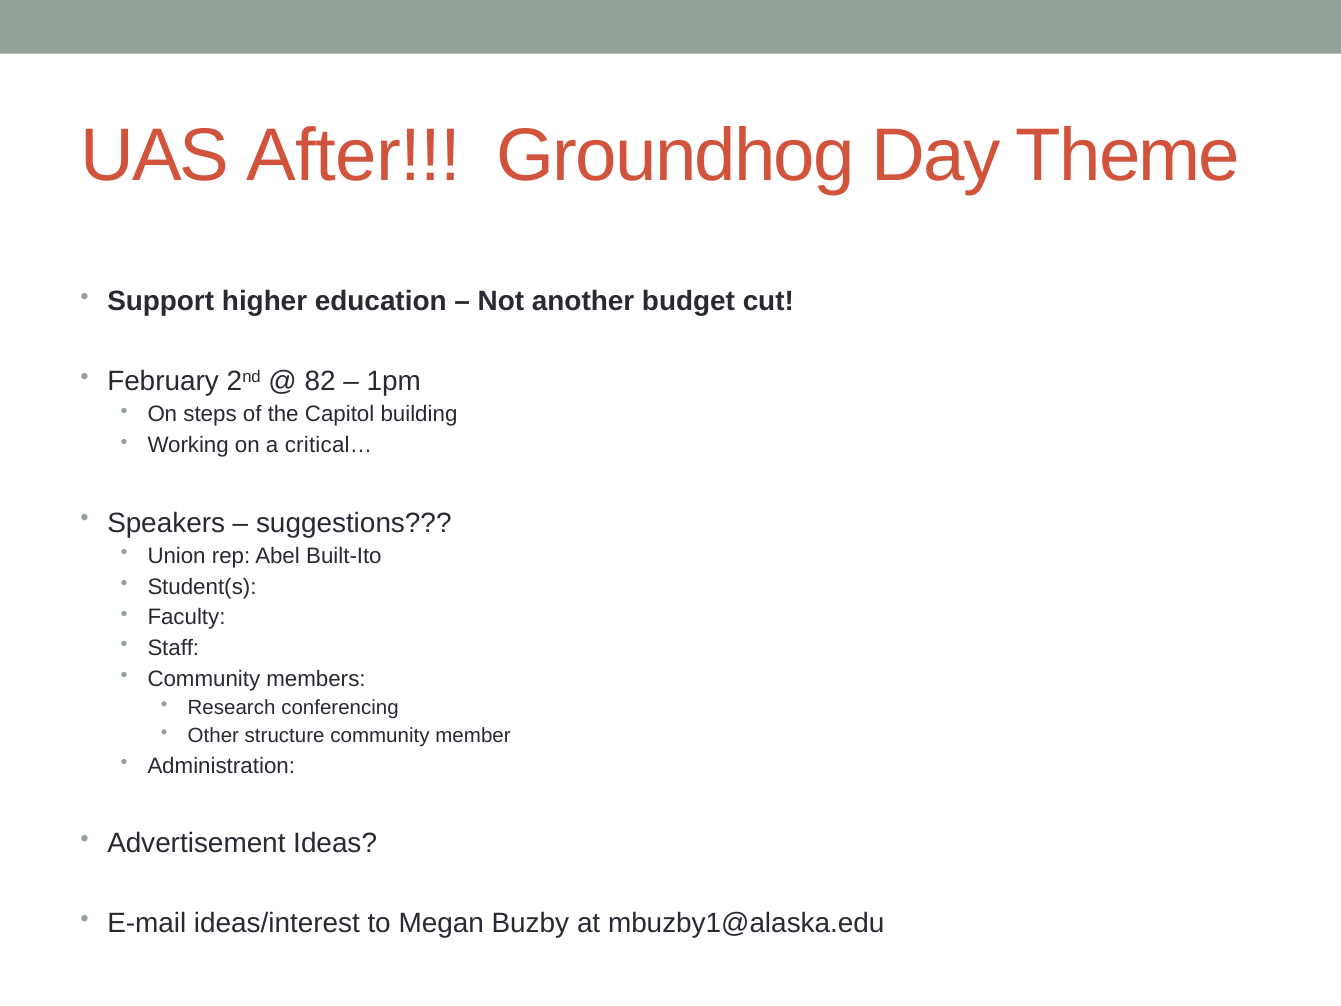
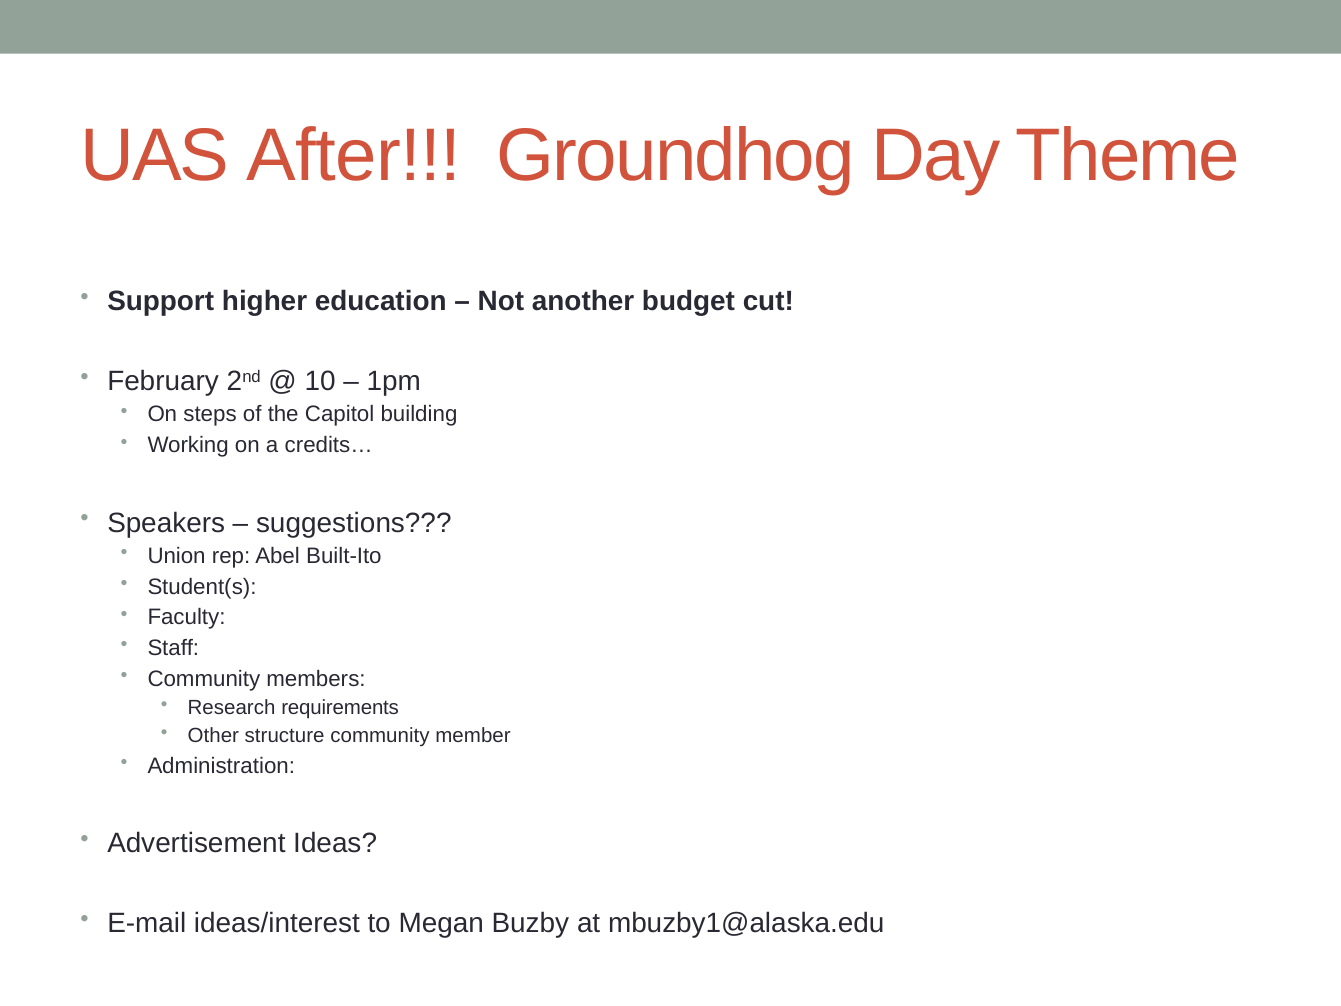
82: 82 -> 10
critical…: critical… -> credits…
conferencing: conferencing -> requirements
